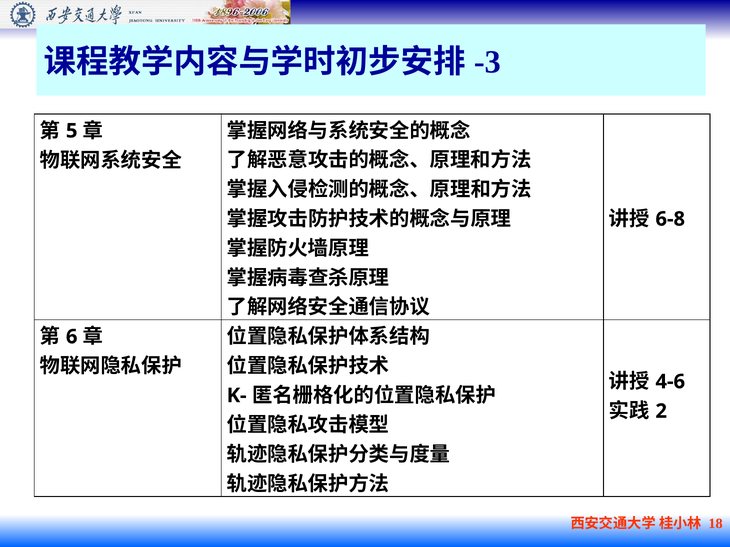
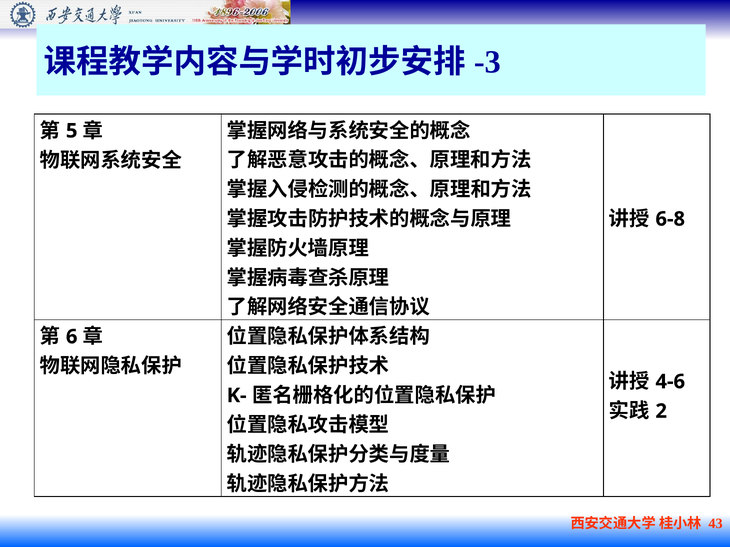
18: 18 -> 43
